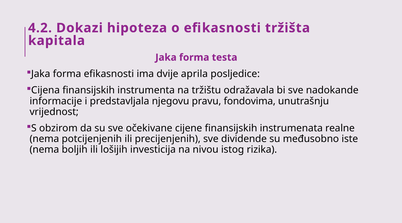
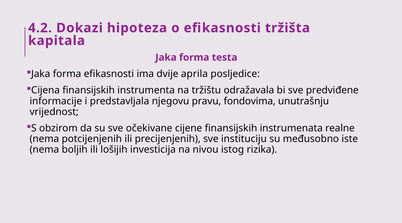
nadokande: nadokande -> predviđene
dividende: dividende -> instituciju
